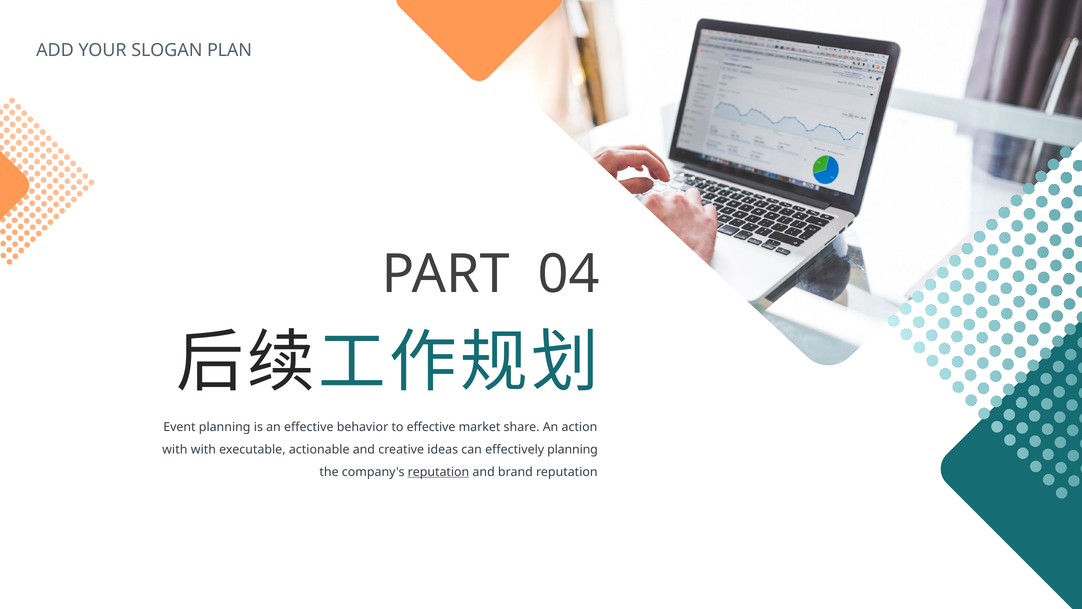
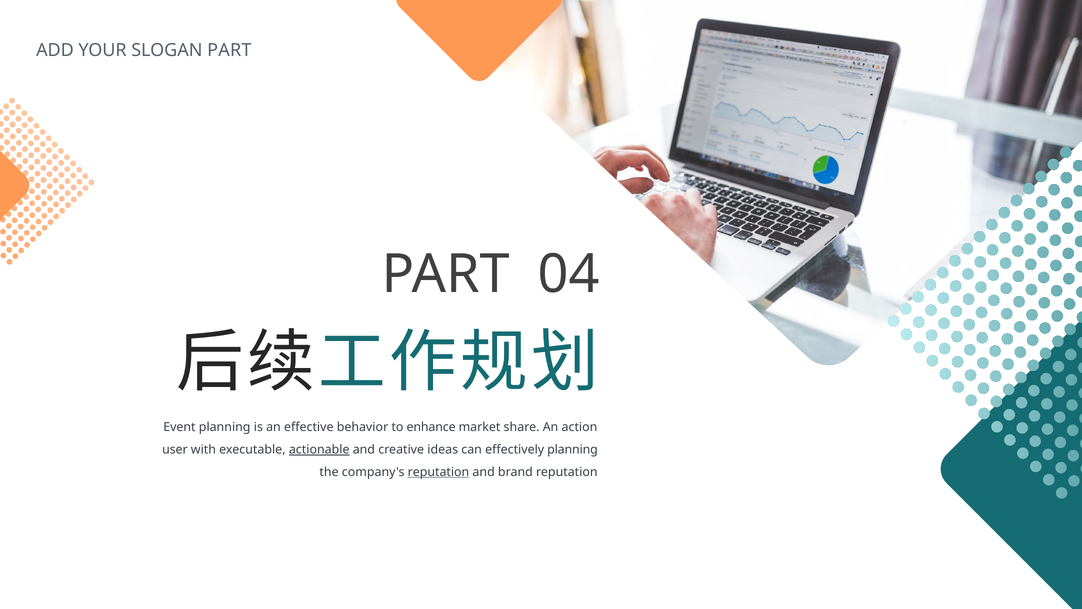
SLOGAN PLAN: PLAN -> PART
to effective: effective -> enhance
with at (175, 449): with -> user
actionable underline: none -> present
